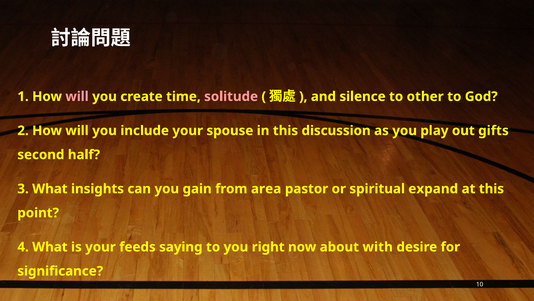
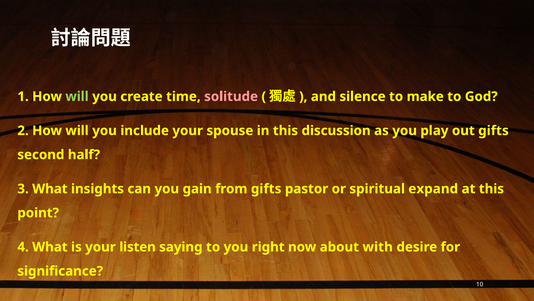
will at (77, 96) colour: pink -> light green
other: other -> make
from area: area -> gifts
feeds: feeds -> listen
